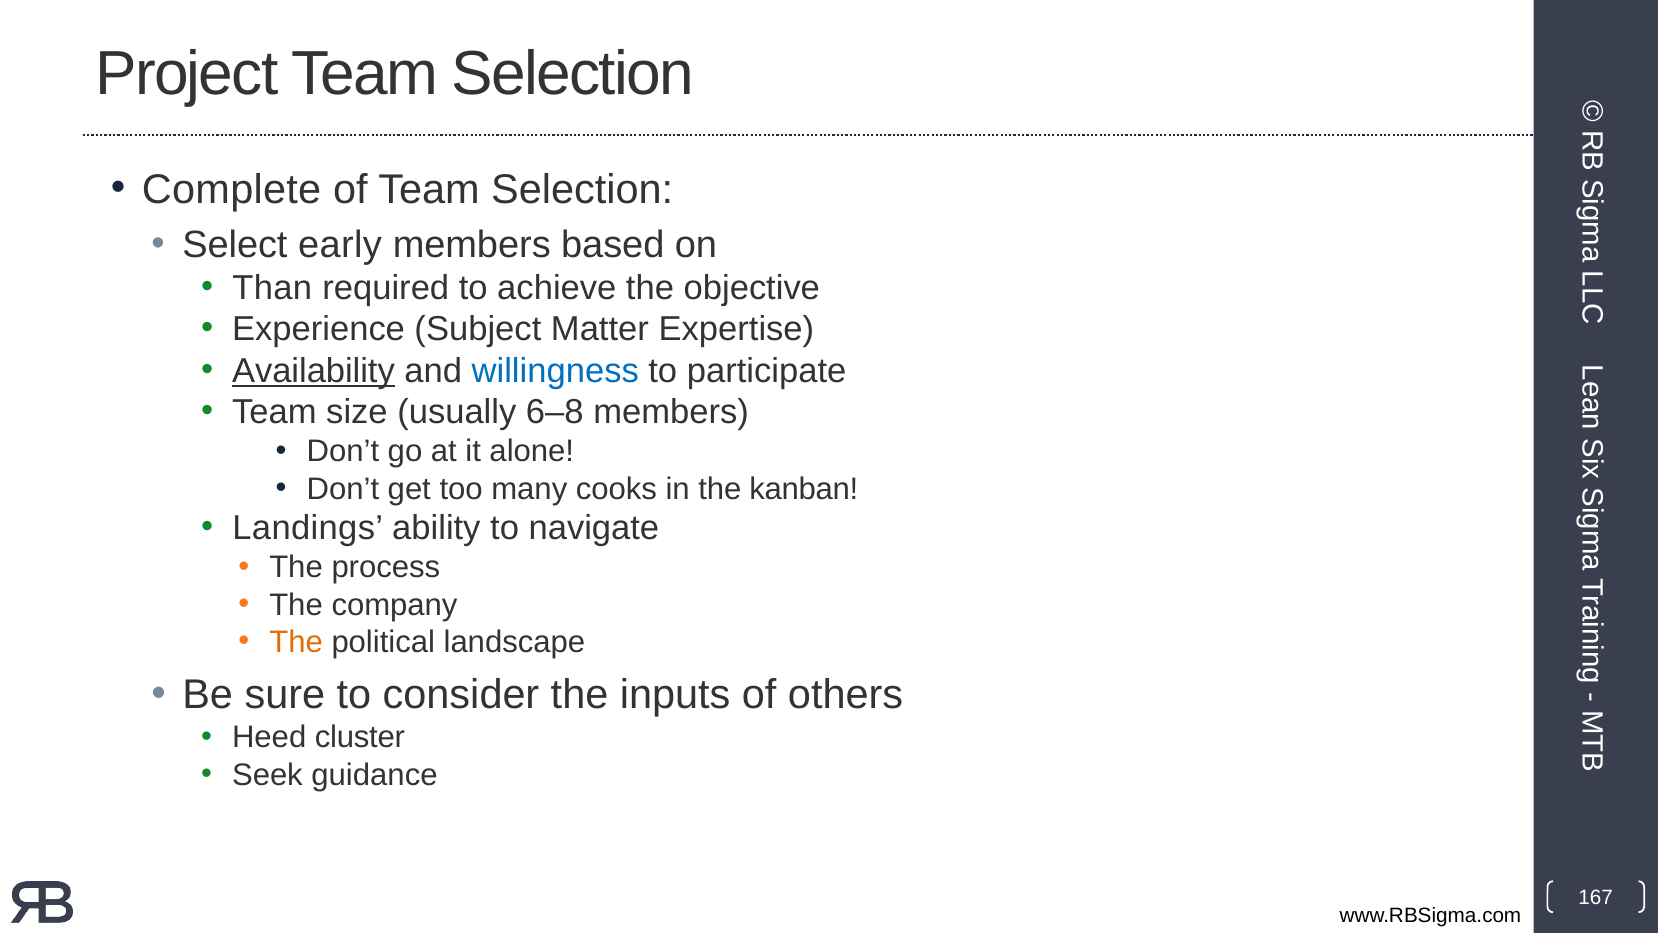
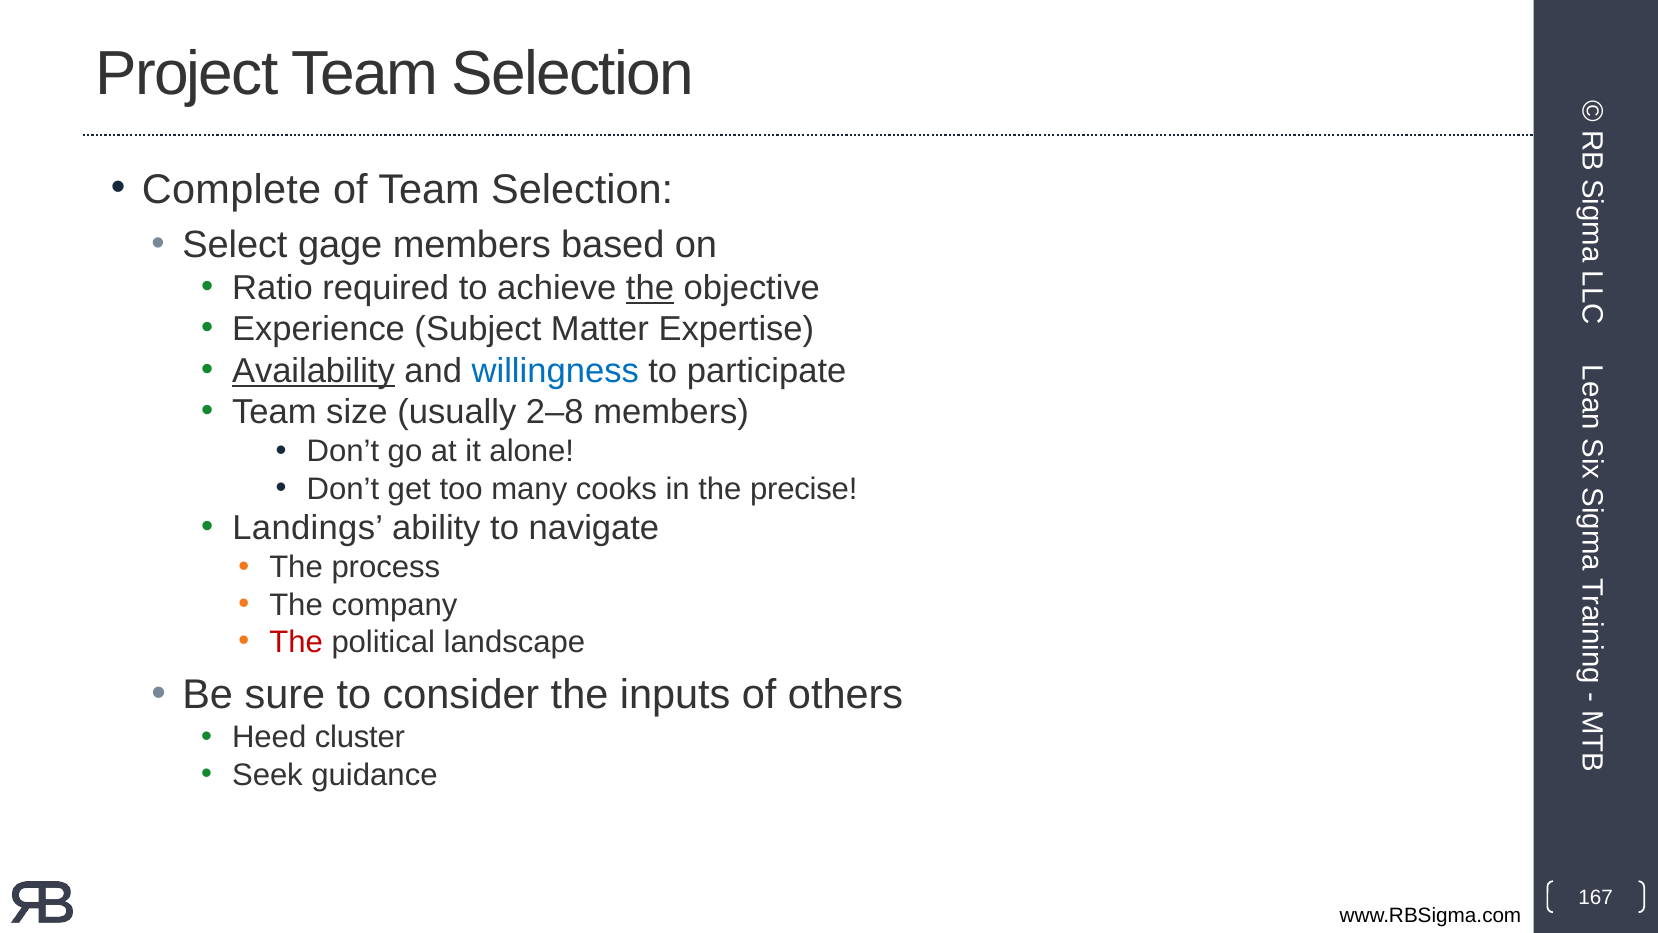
early: early -> gage
Than: Than -> Ratio
the at (650, 288) underline: none -> present
6–8: 6–8 -> 2–8
kanban: kanban -> precise
The at (296, 642) colour: orange -> red
